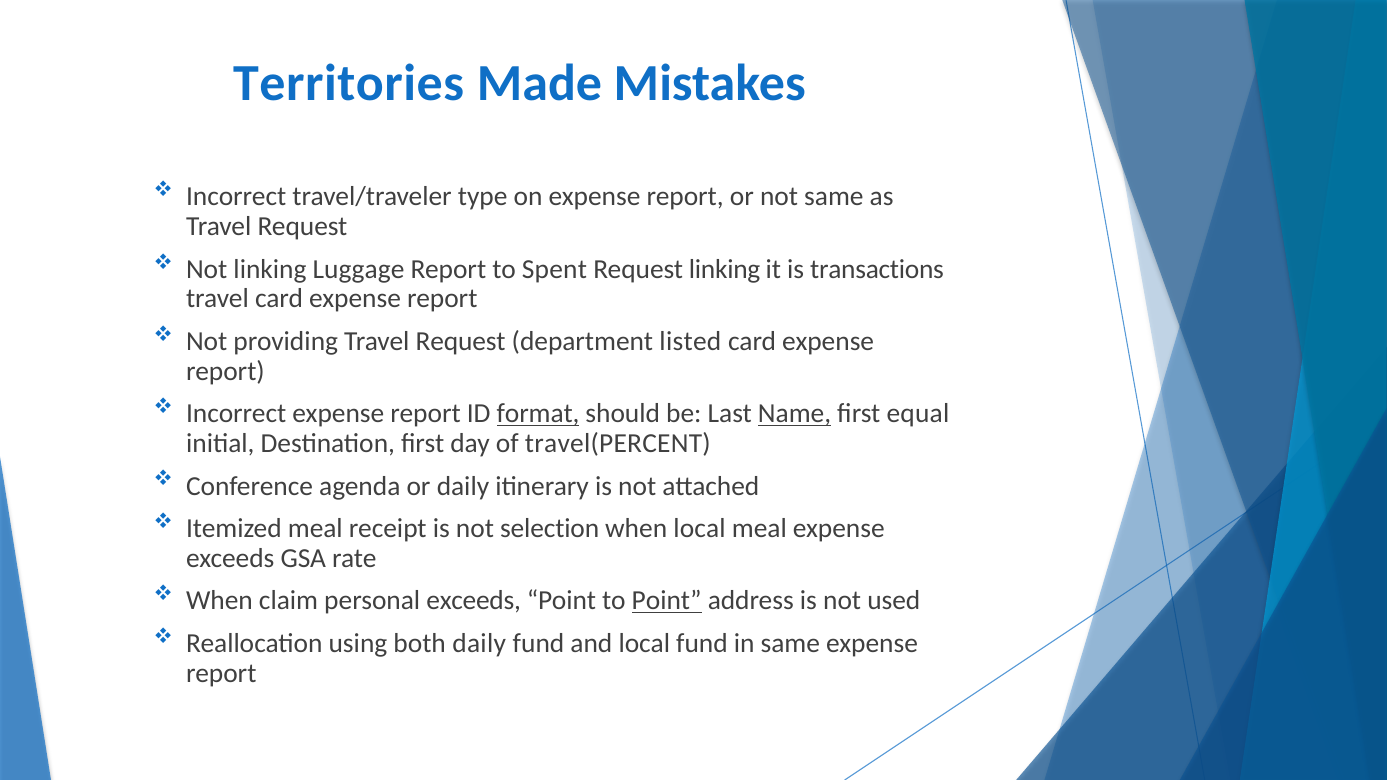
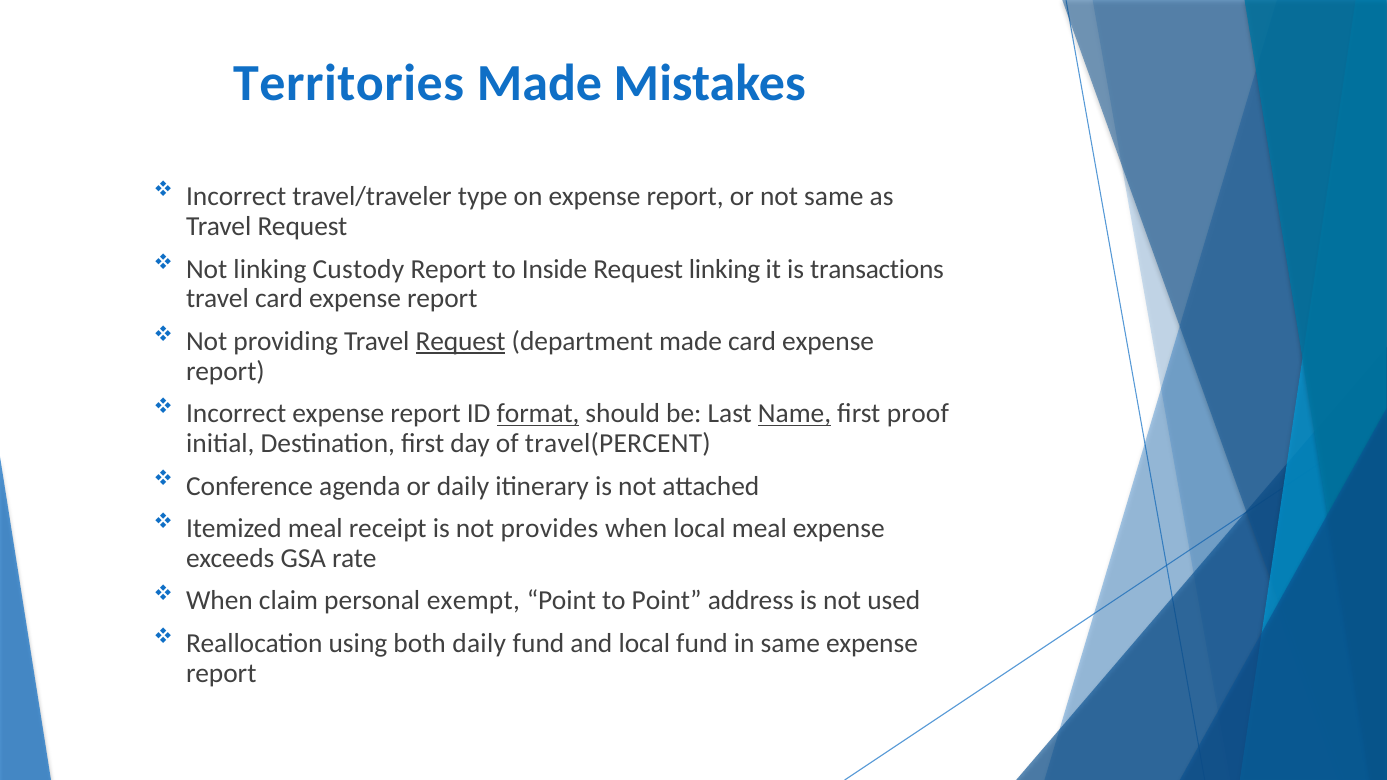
Luggage: Luggage -> Custody
Spent: Spent -> Inside
Request at (461, 342) underline: none -> present
department listed: listed -> made
equal: equal -> proof
selection: selection -> provides
personal exceeds: exceeds -> exempt
Point at (667, 601) underline: present -> none
